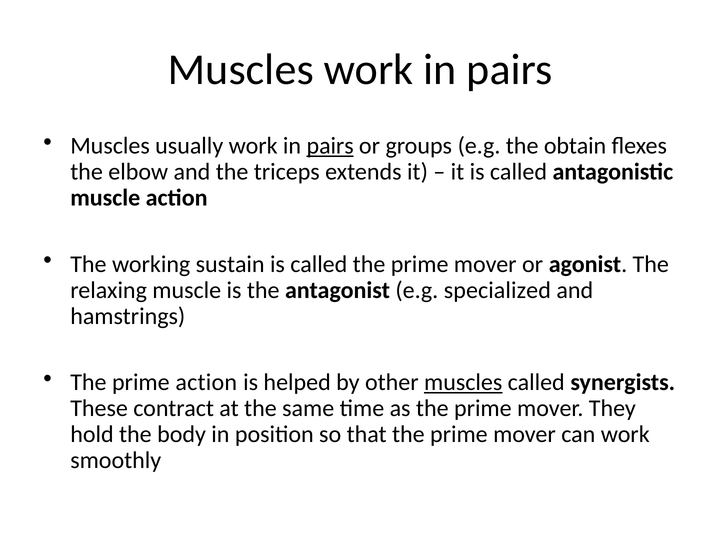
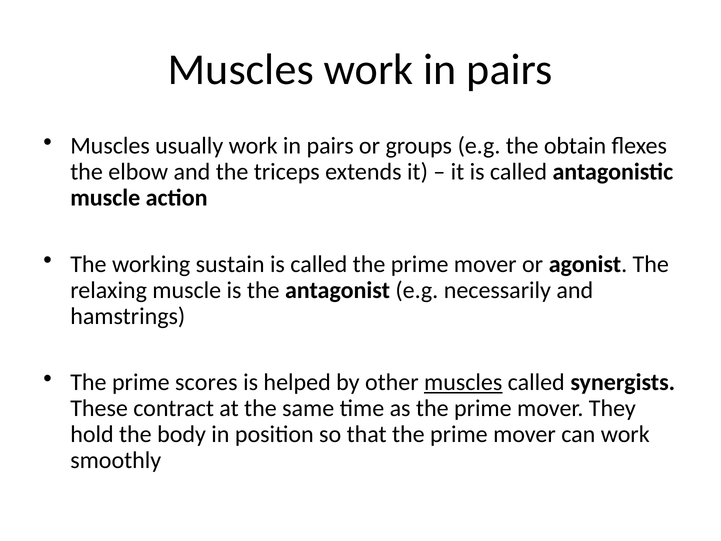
pairs at (330, 146) underline: present -> none
specialized: specialized -> necessarily
prime action: action -> scores
